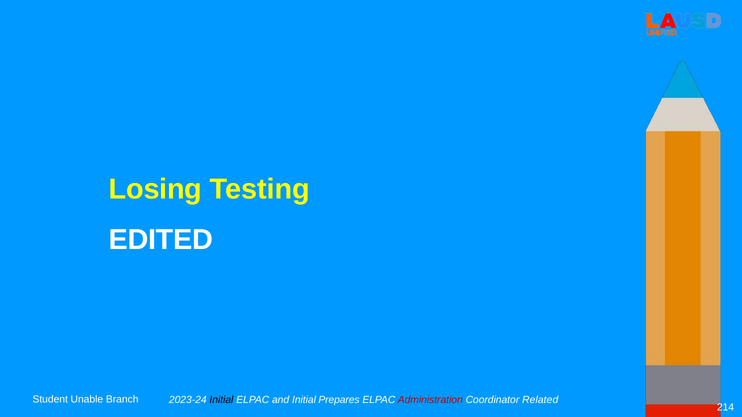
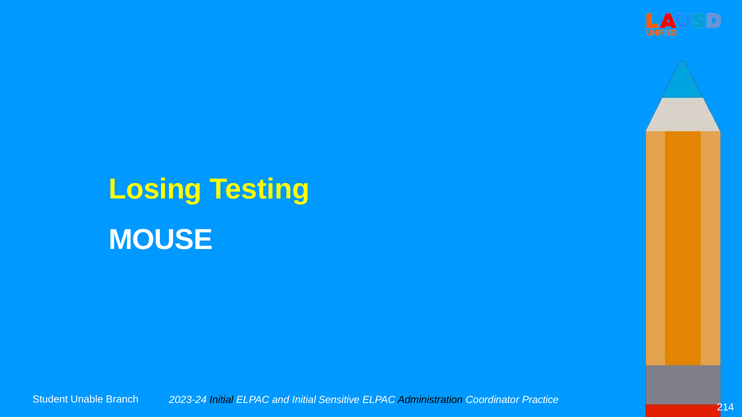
EDITED: EDITED -> MOUSE
Prepares: Prepares -> Sensitive
Administration colour: red -> black
Related: Related -> Practice
